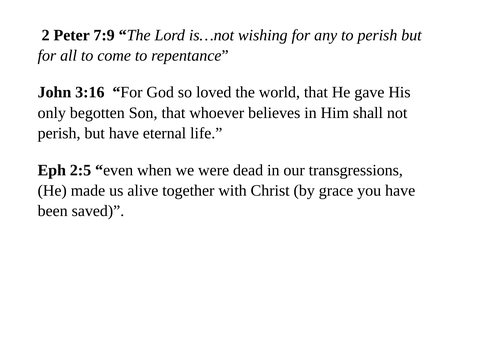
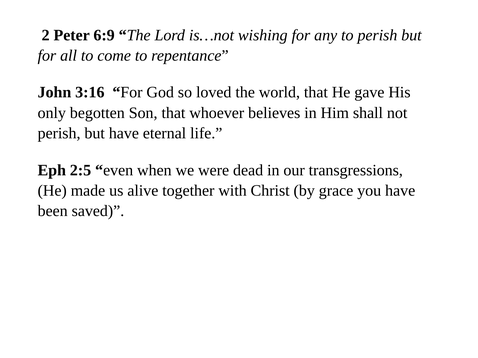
7:9: 7:9 -> 6:9
